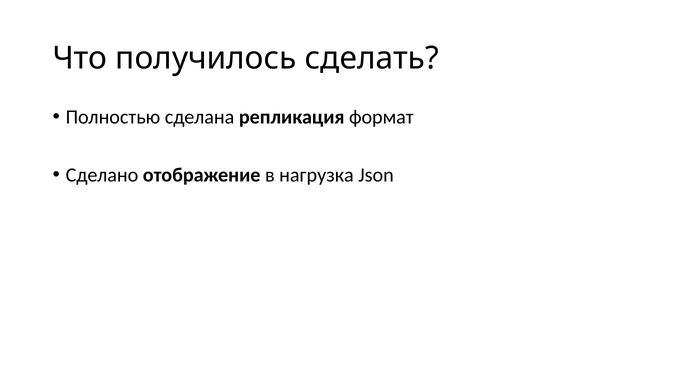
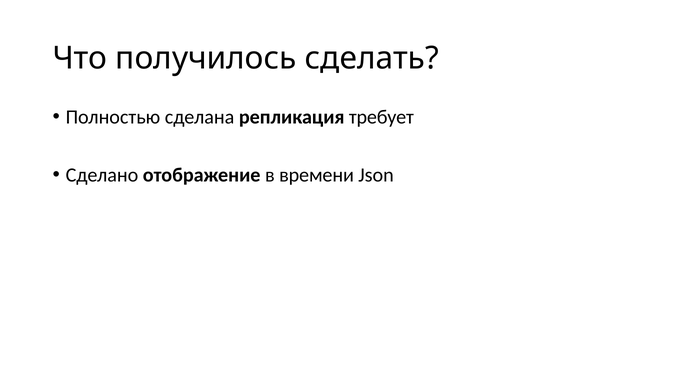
формат: формат -> требует
нагрузка: нагрузка -> времени
